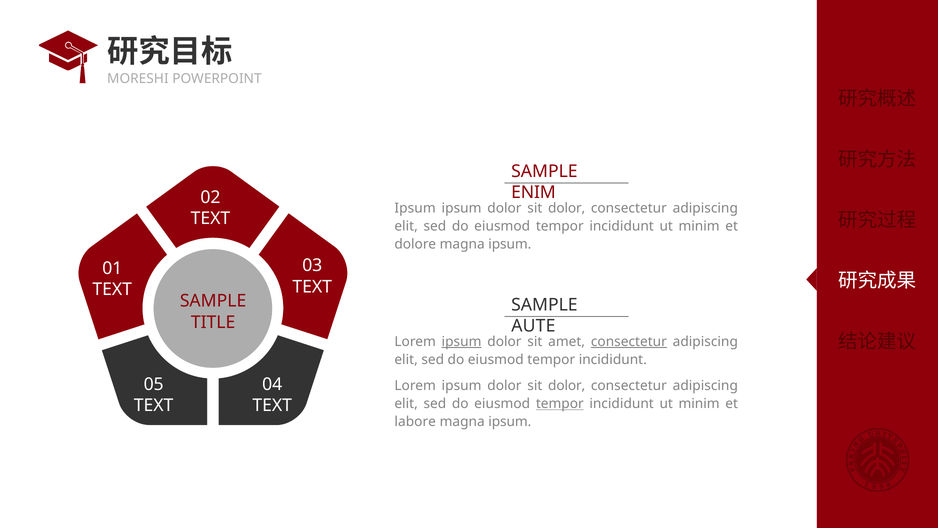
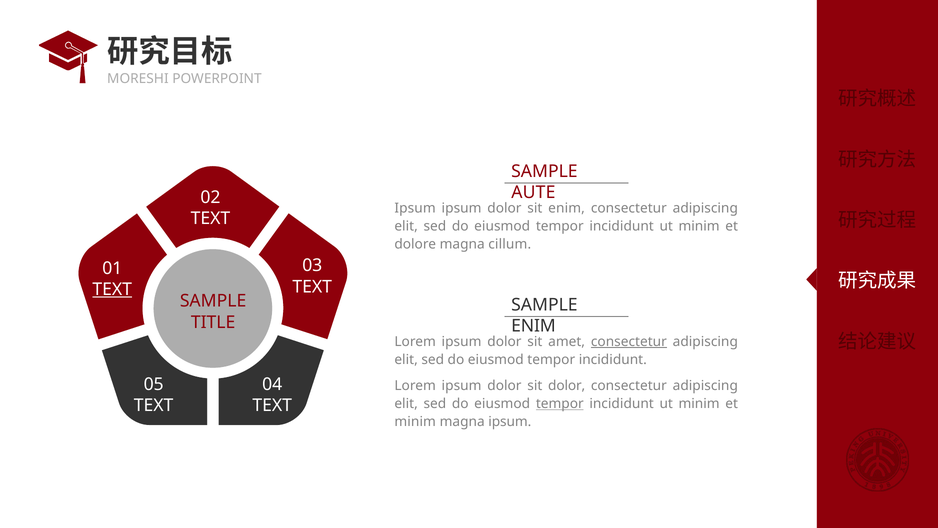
ENIM: ENIM -> AUTE
dolor at (567, 208): dolor -> enim
dolore magna ipsum: ipsum -> cillum
TEXT at (112, 289) underline: none -> present
AUTE at (533, 326): AUTE -> ENIM
ipsum at (462, 341) underline: present -> none
labore at (415, 422): labore -> minim
